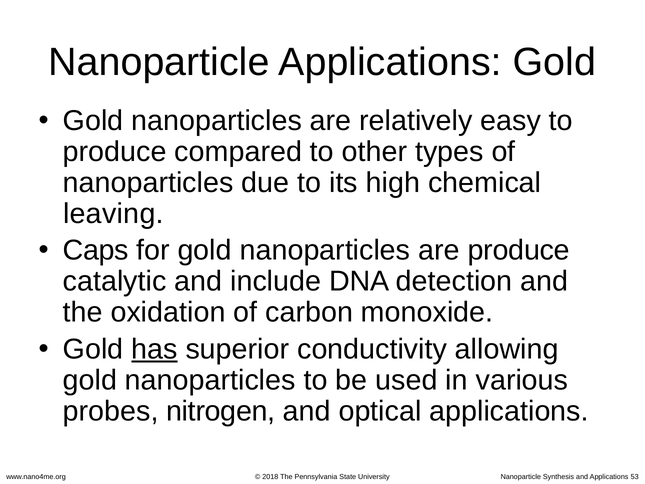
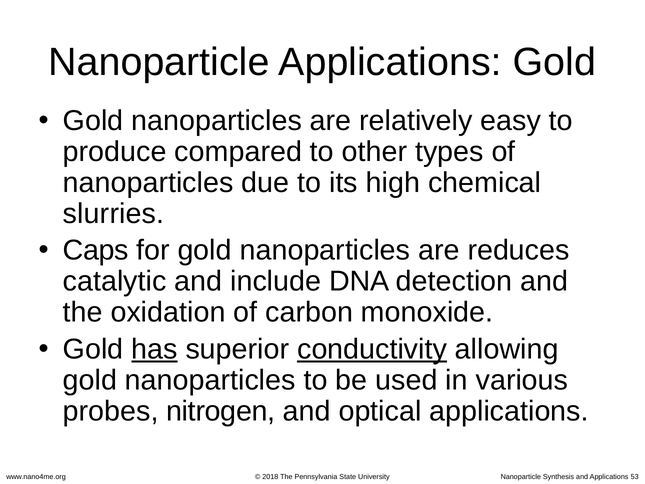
leaving: leaving -> slurries
are produce: produce -> reduces
conductivity underline: none -> present
